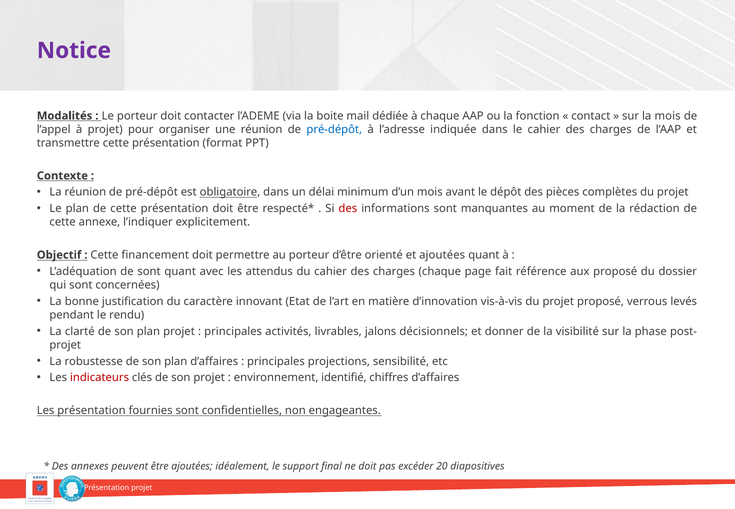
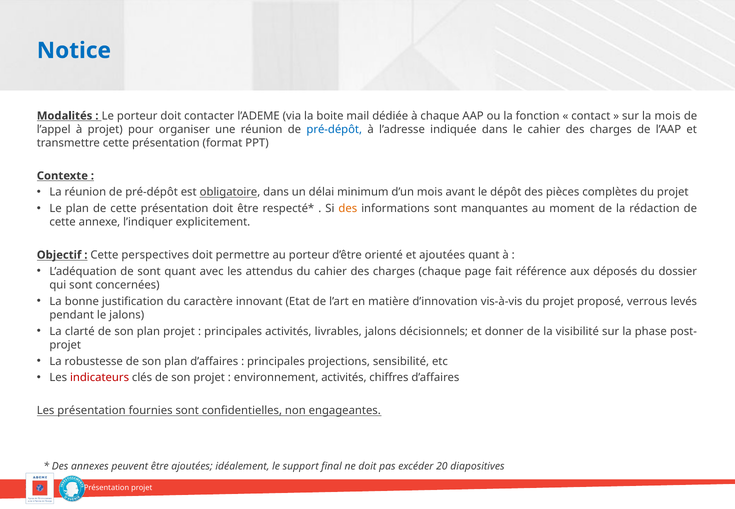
Notice colour: purple -> blue
des at (348, 209) colour: red -> orange
financement: financement -> perspectives
aux proposé: proposé -> déposés
le rendu: rendu -> jalons
environnement identifié: identifié -> activités
